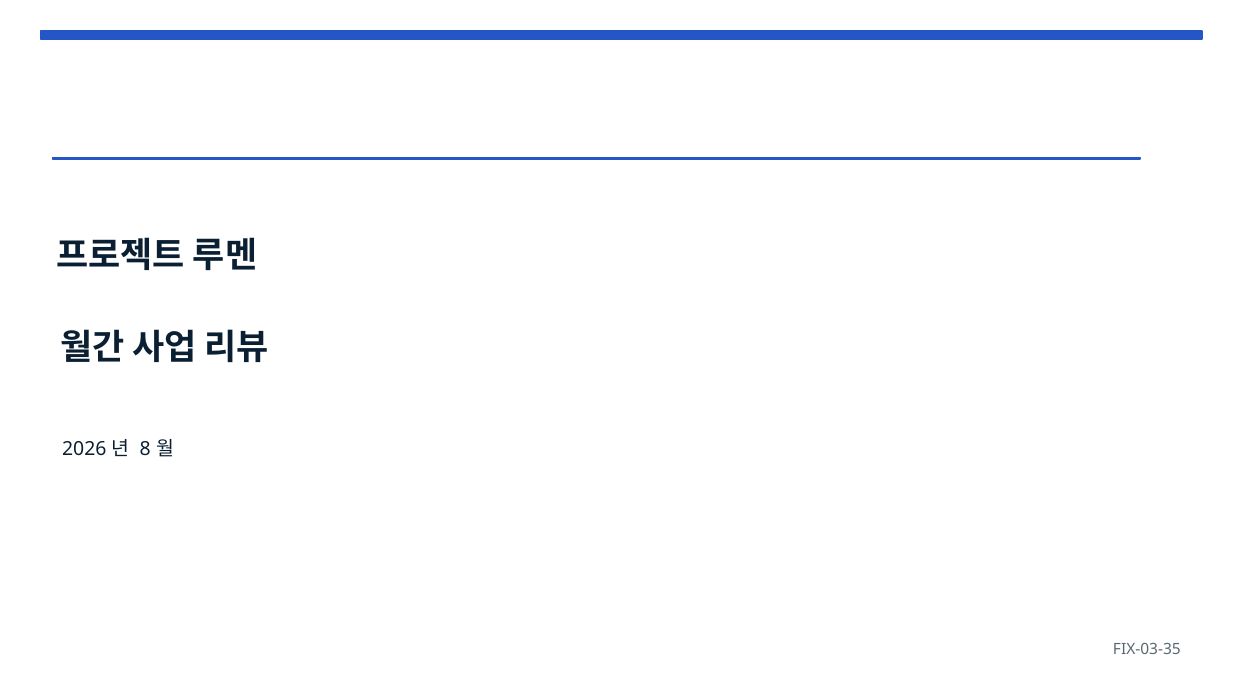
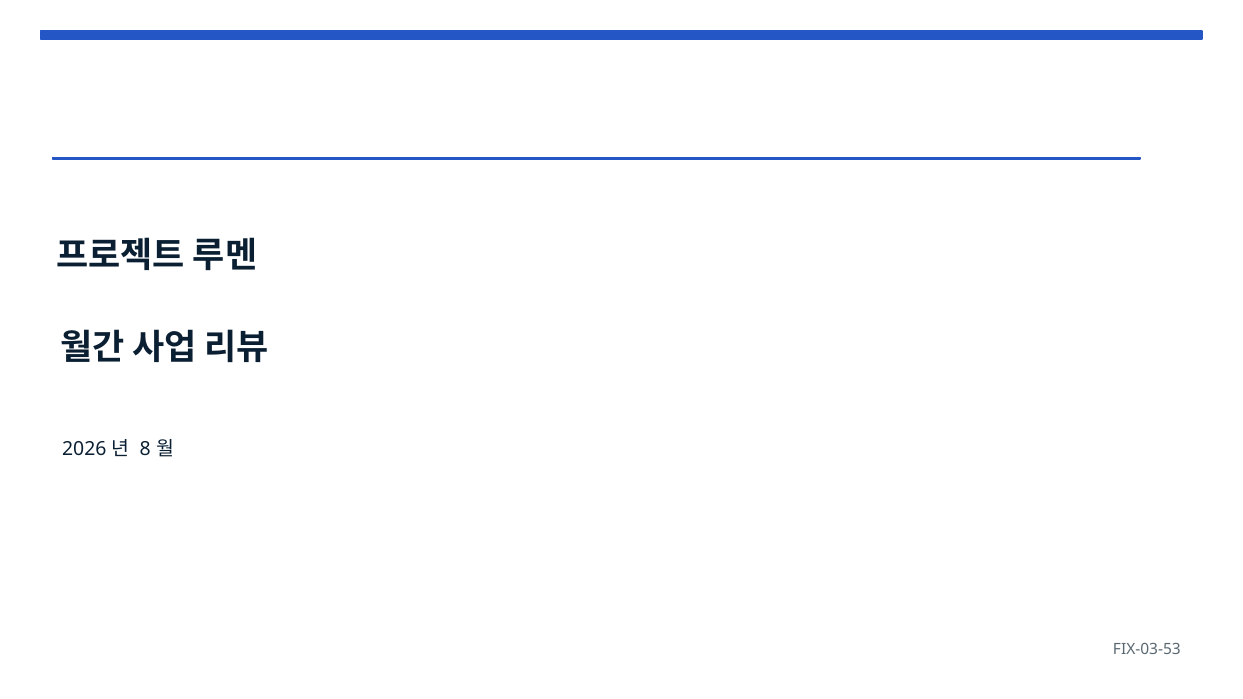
FIX-03-35: FIX-03-35 -> FIX-03-53
